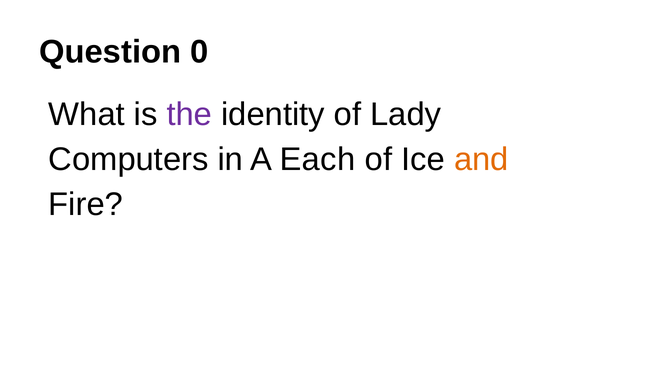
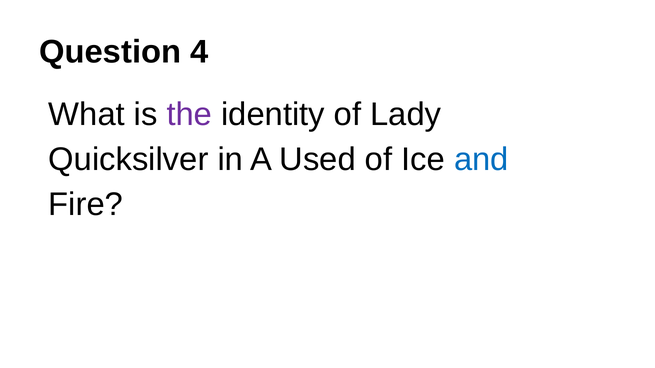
0: 0 -> 4
Computers: Computers -> Quicksilver
Each: Each -> Used
and colour: orange -> blue
